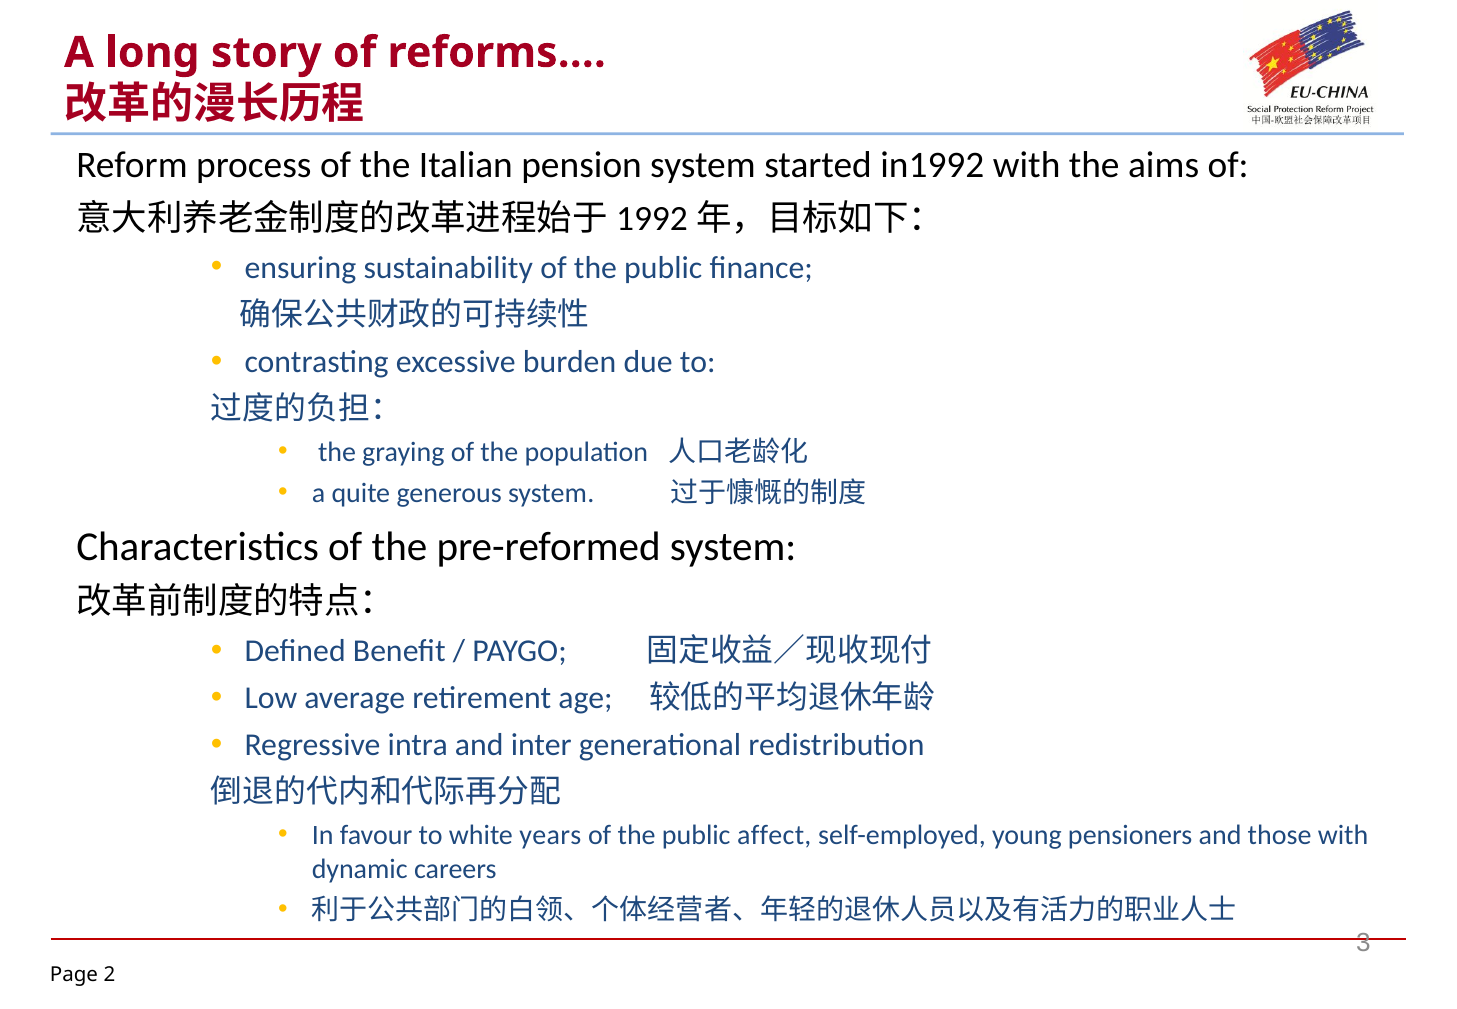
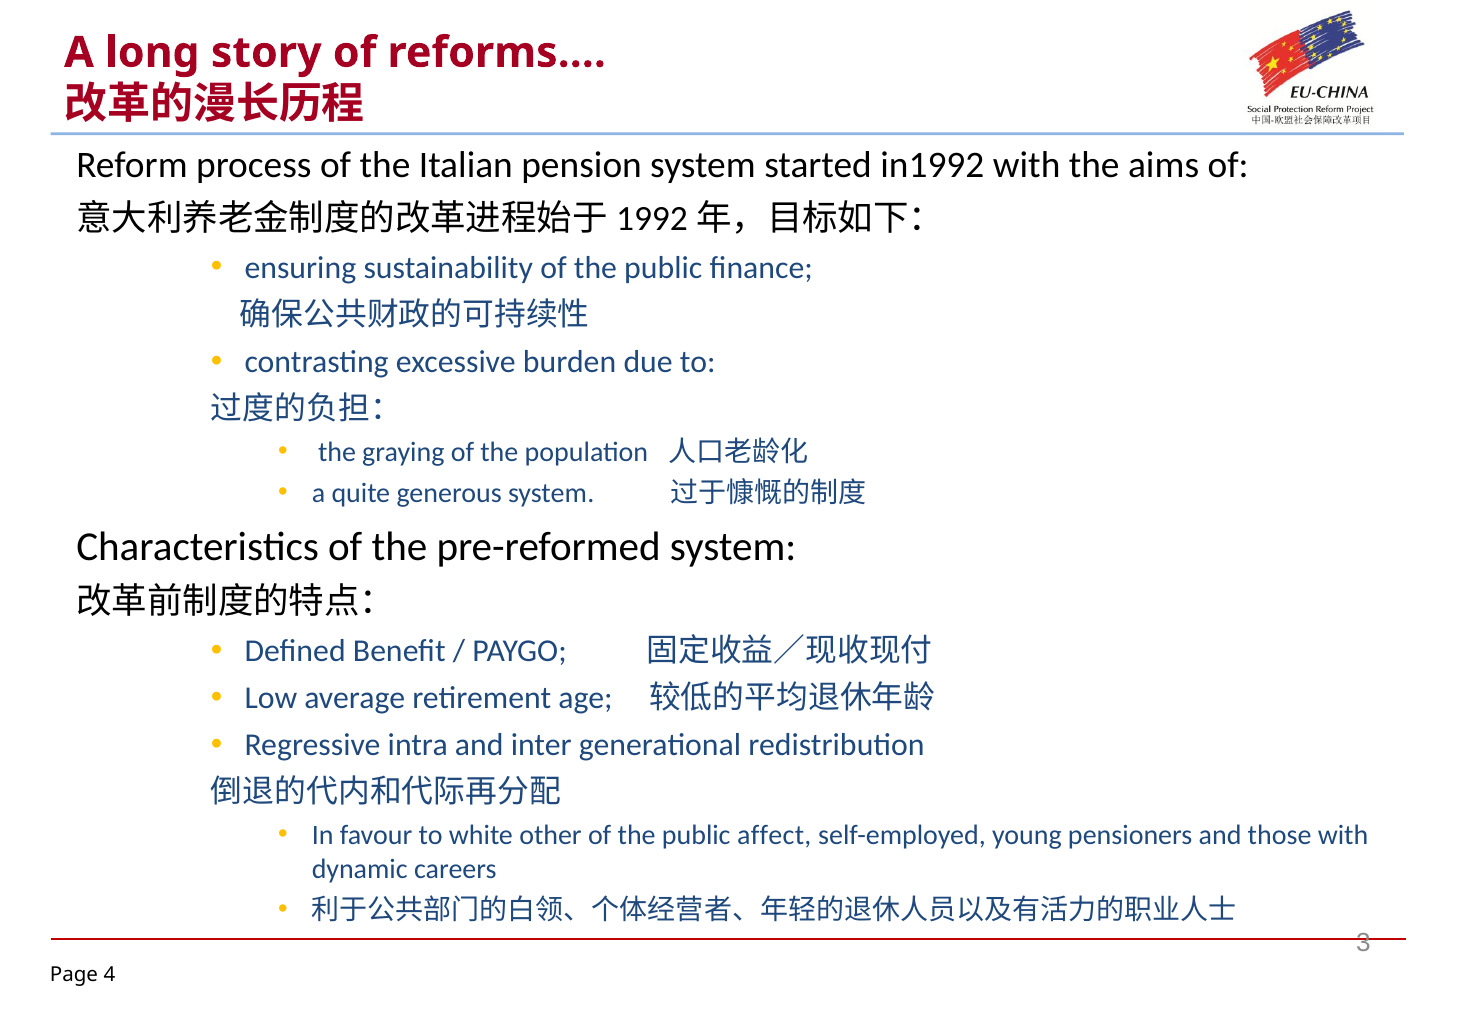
years: years -> other
2: 2 -> 4
